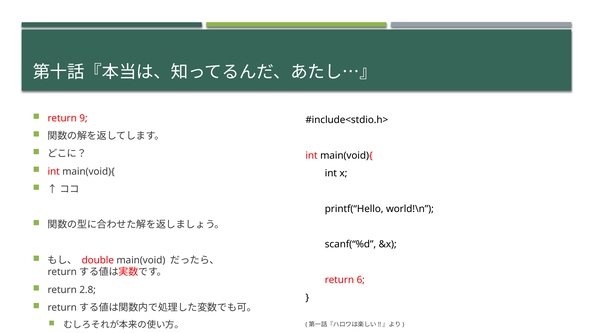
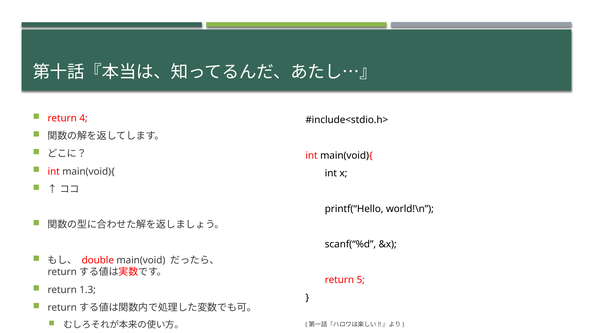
9: 9 -> 4
6: 6 -> 5
2.8: 2.8 -> 1.3
